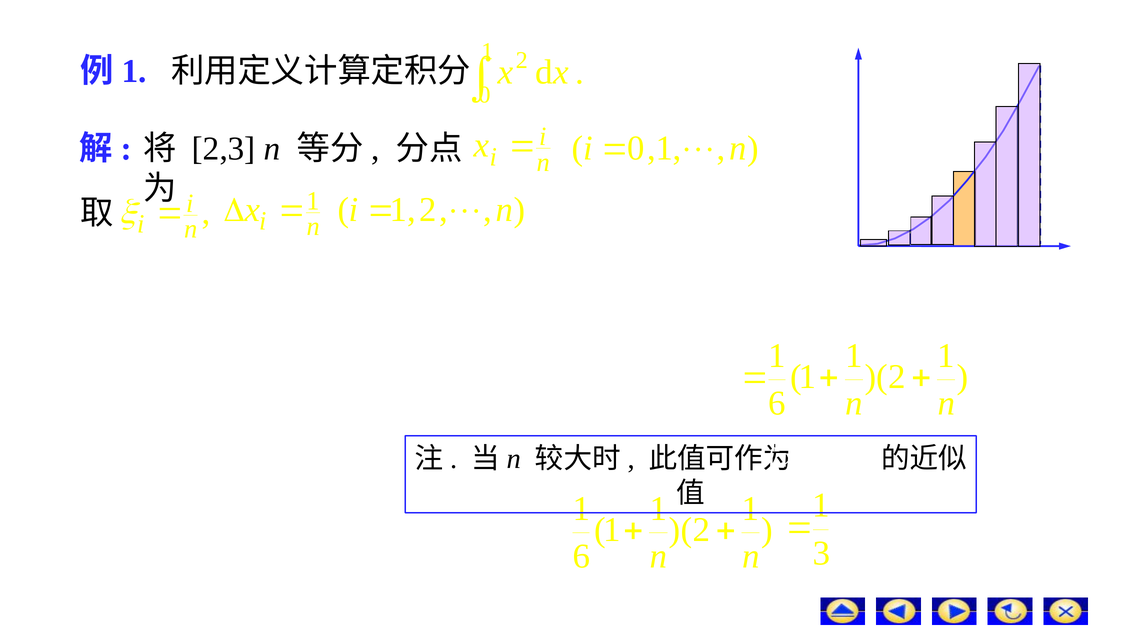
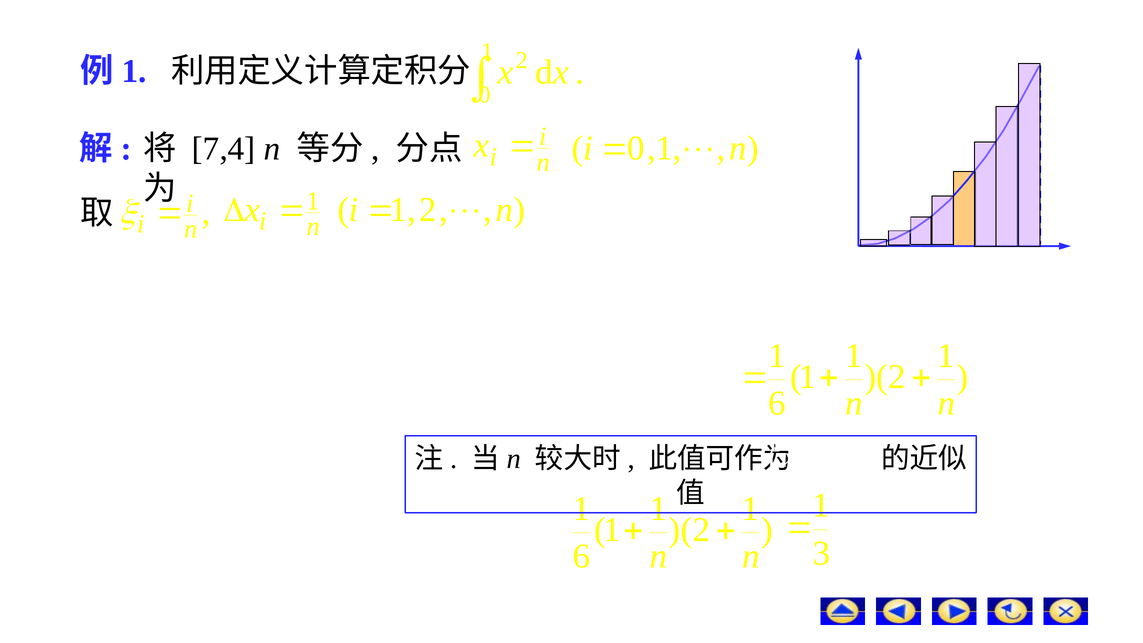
2,3: 2,3 -> 7,4
